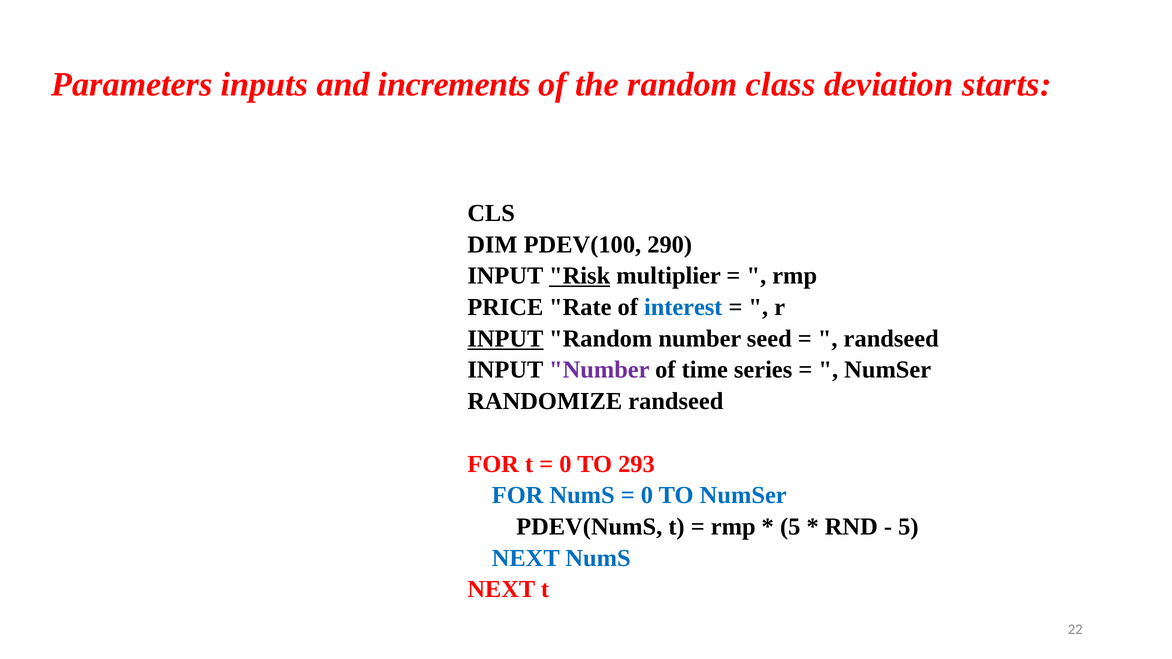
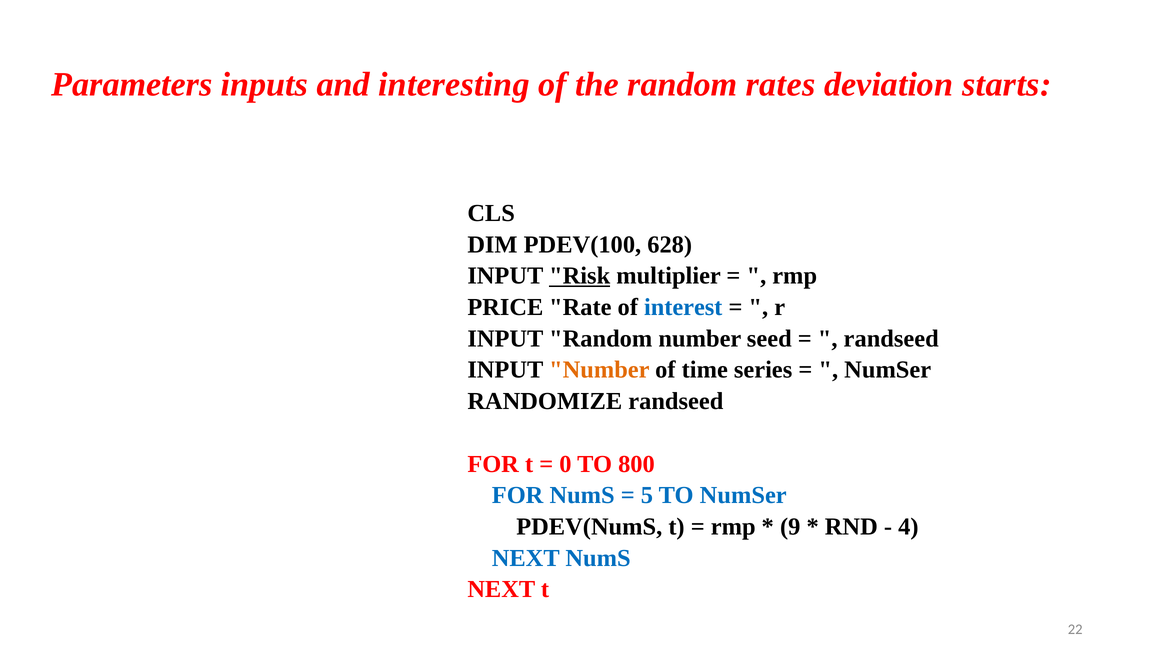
increments: increments -> interesting
class: class -> rates
290: 290 -> 628
INPUT at (505, 339) underline: present -> none
Number at (599, 370) colour: purple -> orange
293: 293 -> 800
0 at (647, 495): 0 -> 5
5 at (790, 527): 5 -> 9
5 at (908, 527): 5 -> 4
